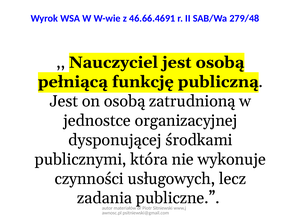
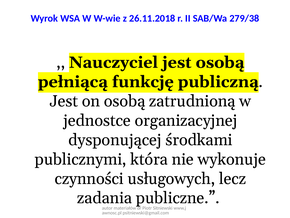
46.66.4691: 46.66.4691 -> 26.11.2018
279/48: 279/48 -> 279/38
